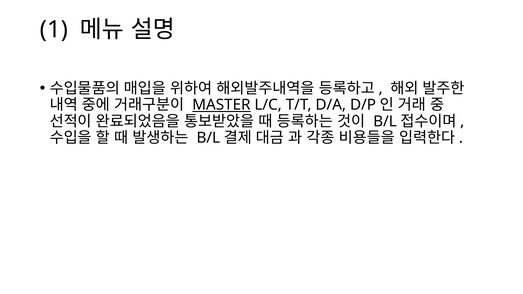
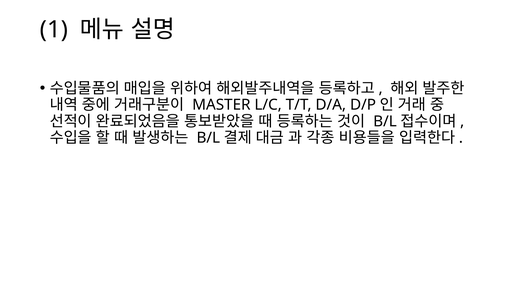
MASTER underline: present -> none
